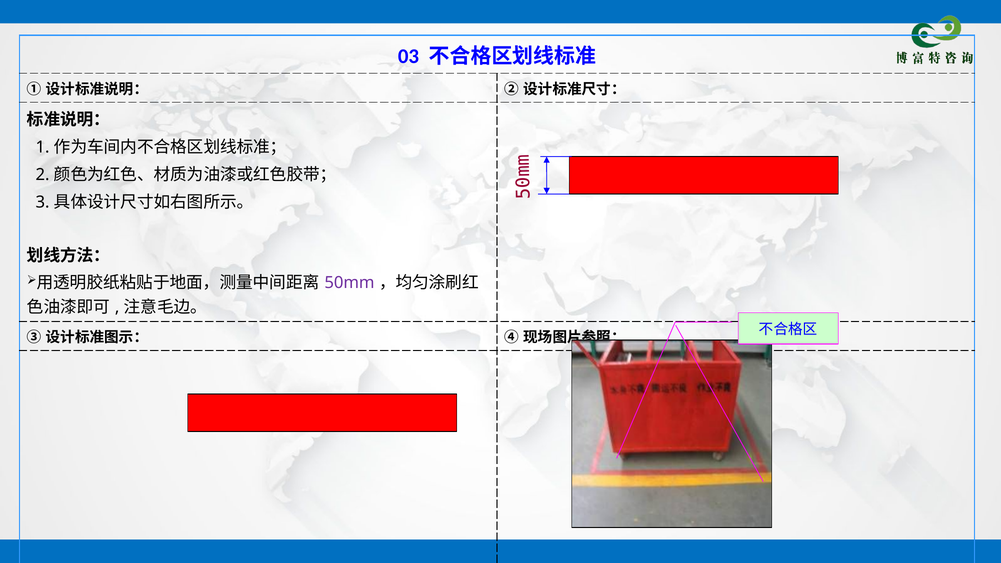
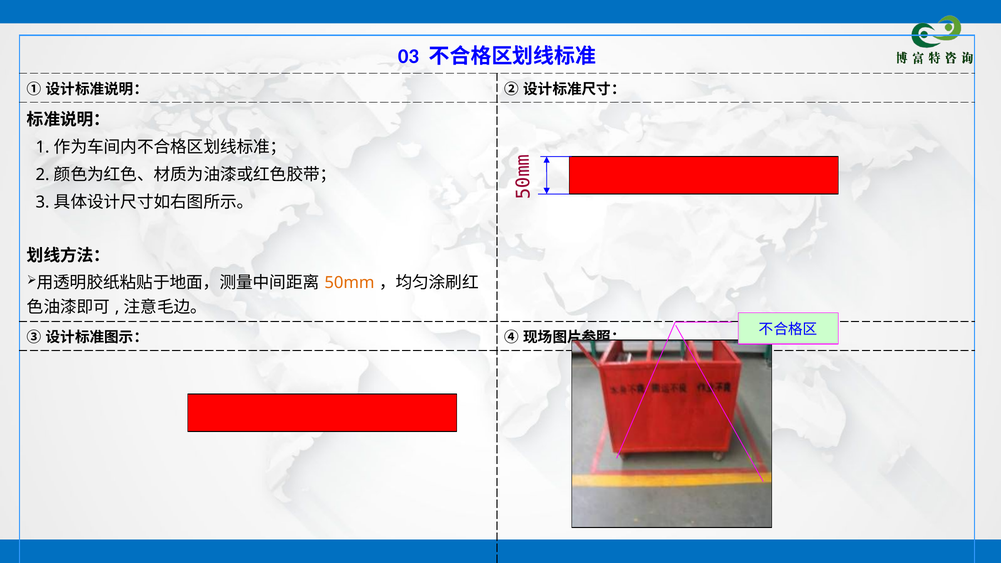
50mm colour: purple -> orange
